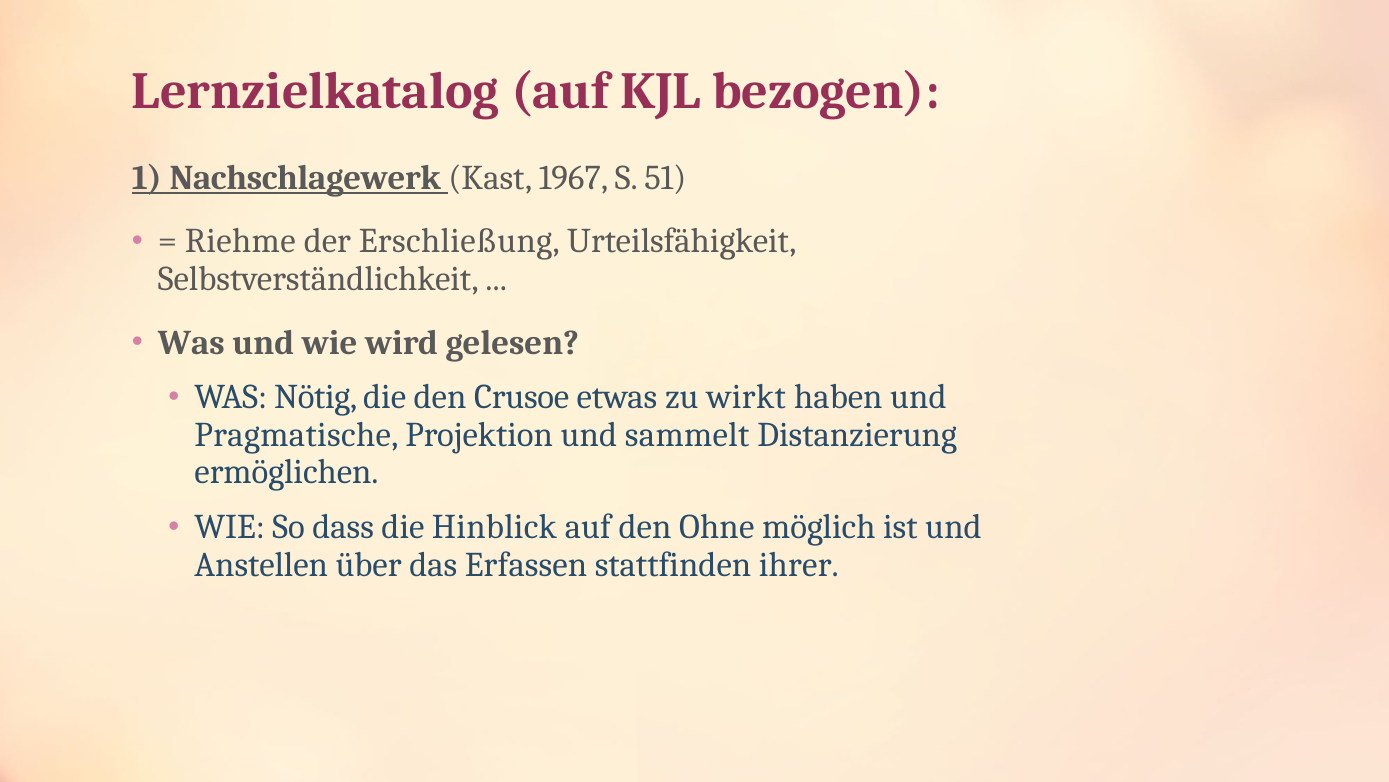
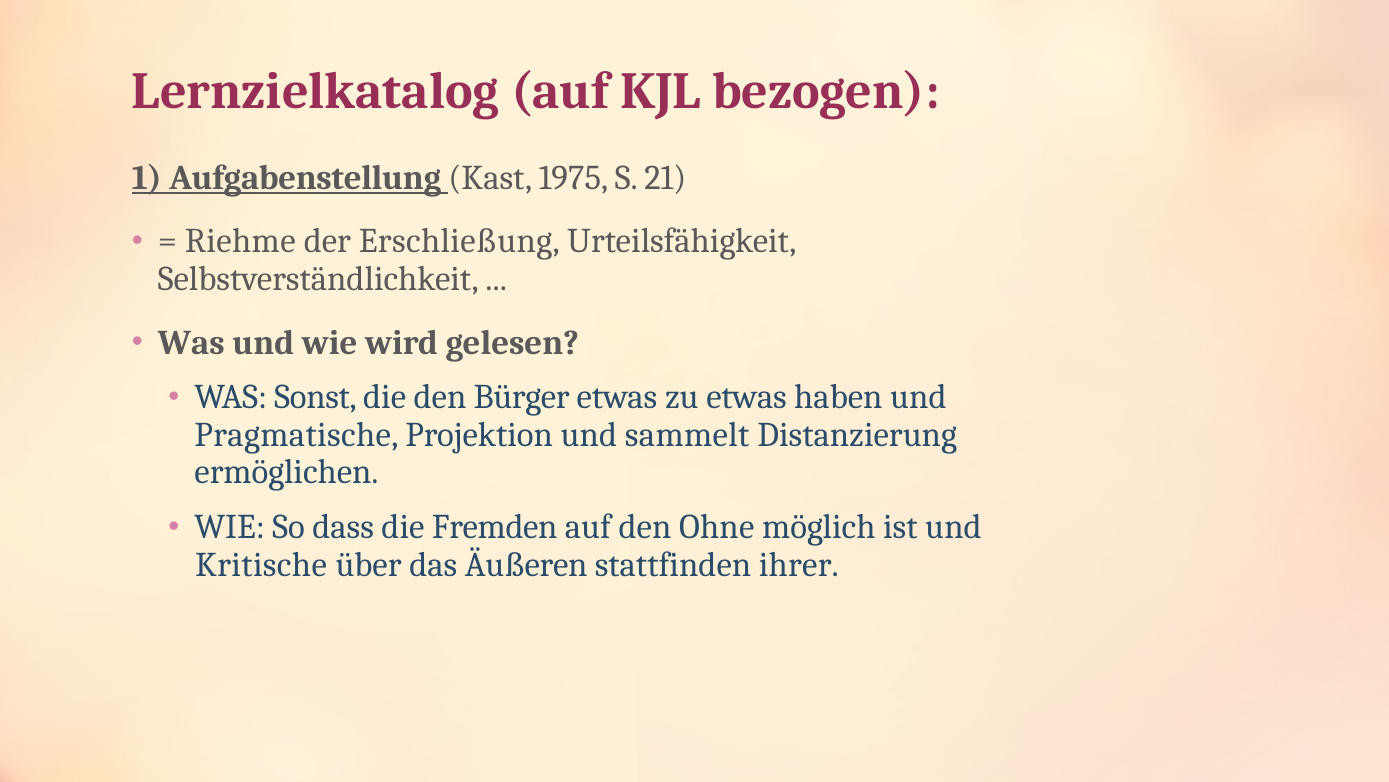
Nachschlagewerk: Nachschlagewerk -> Aufgabenstellung
1967: 1967 -> 1975
51: 51 -> 21
Nötig: Nötig -> Sonst
Crusoe: Crusoe -> Bürger
zu wirkt: wirkt -> etwas
Hinblick: Hinblick -> Fremden
Anstellen: Anstellen -> Kritische
Erfassen: Erfassen -> Äußeren
